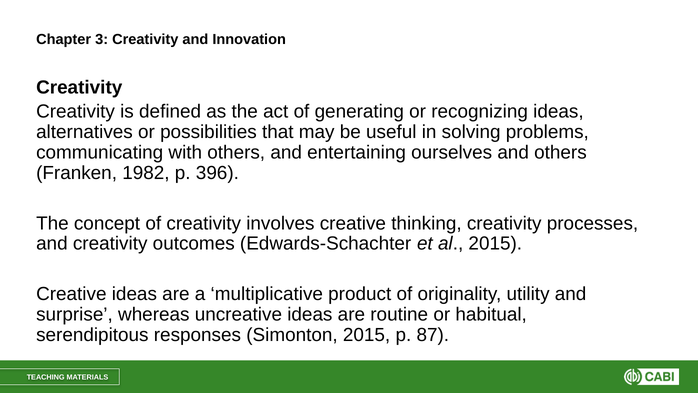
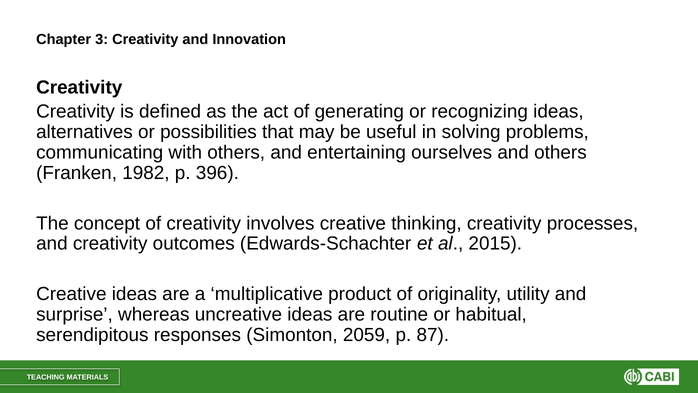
Simonton 2015: 2015 -> 2059
